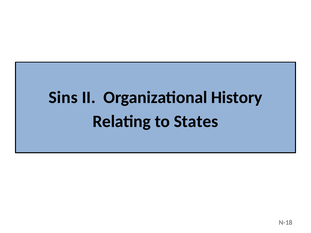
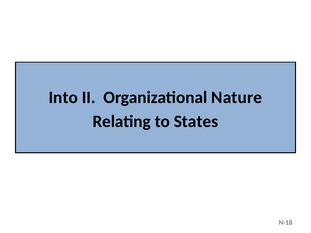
Sins: Sins -> Into
History: History -> Nature
